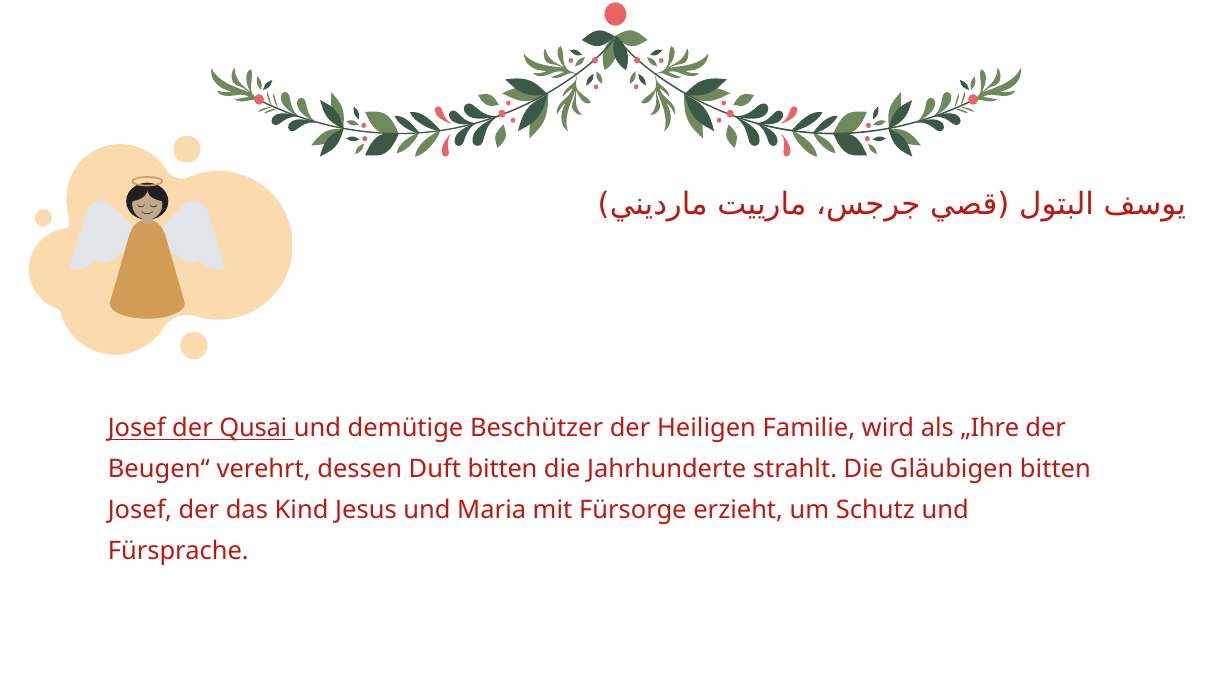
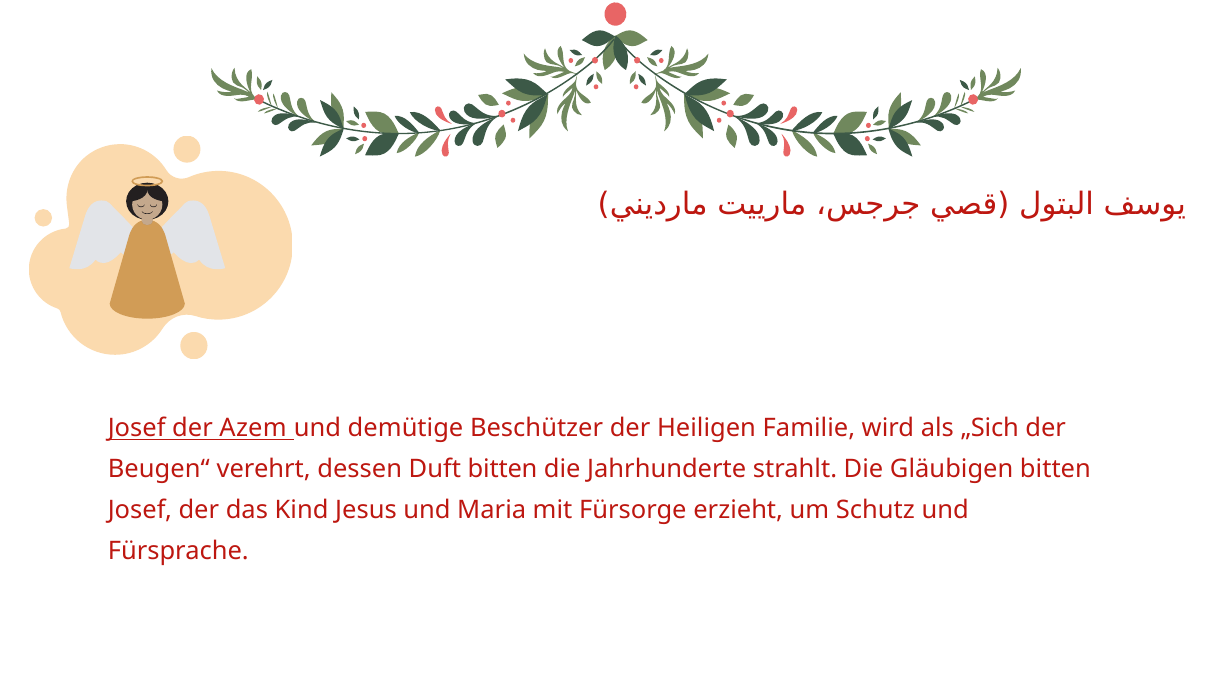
Qusai: Qusai -> Azem
„Ihre: „Ihre -> „Sich
